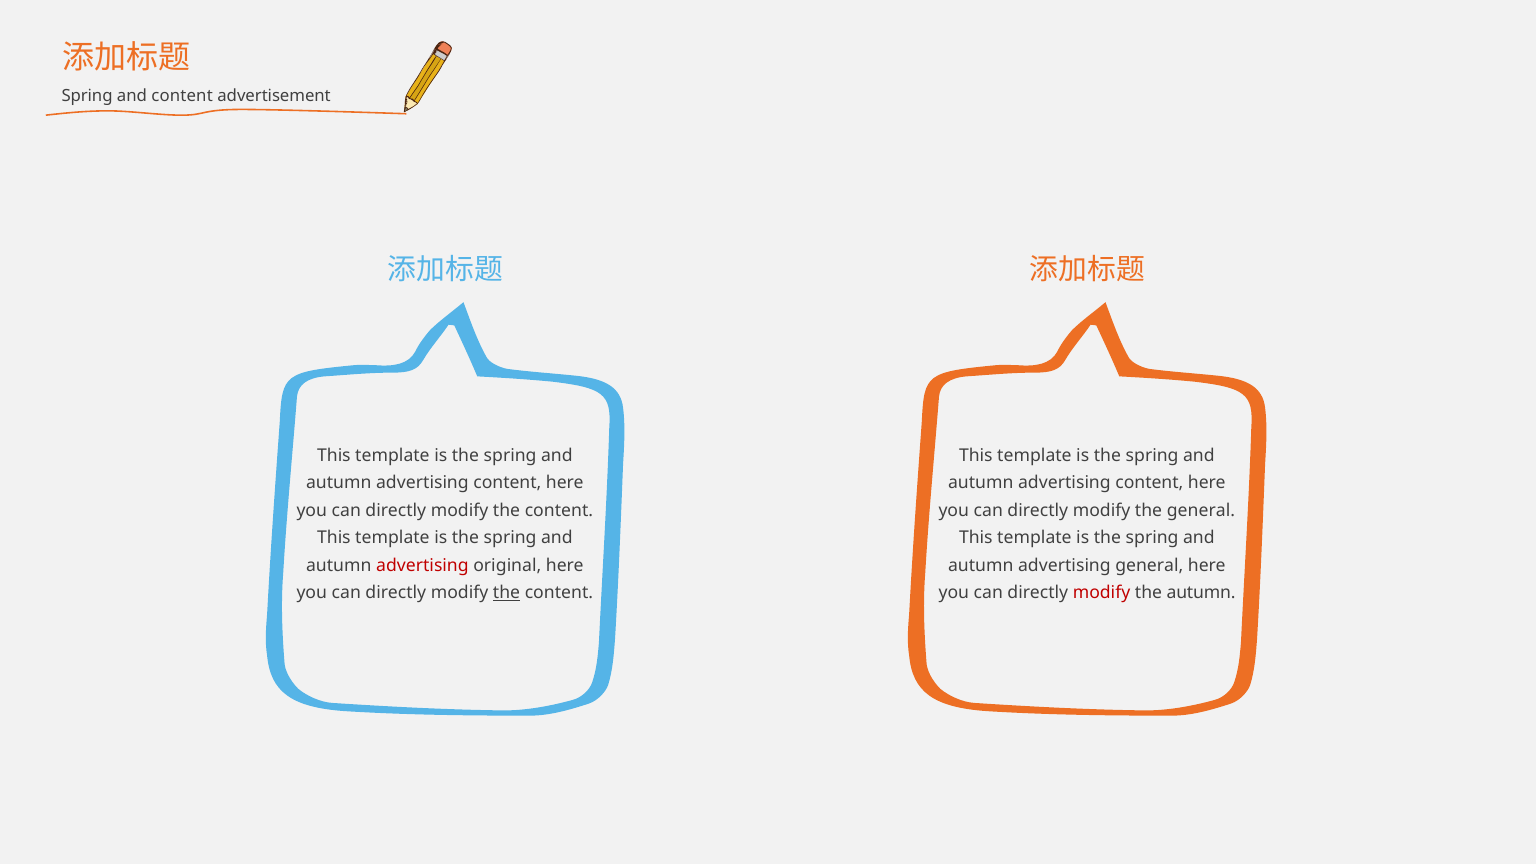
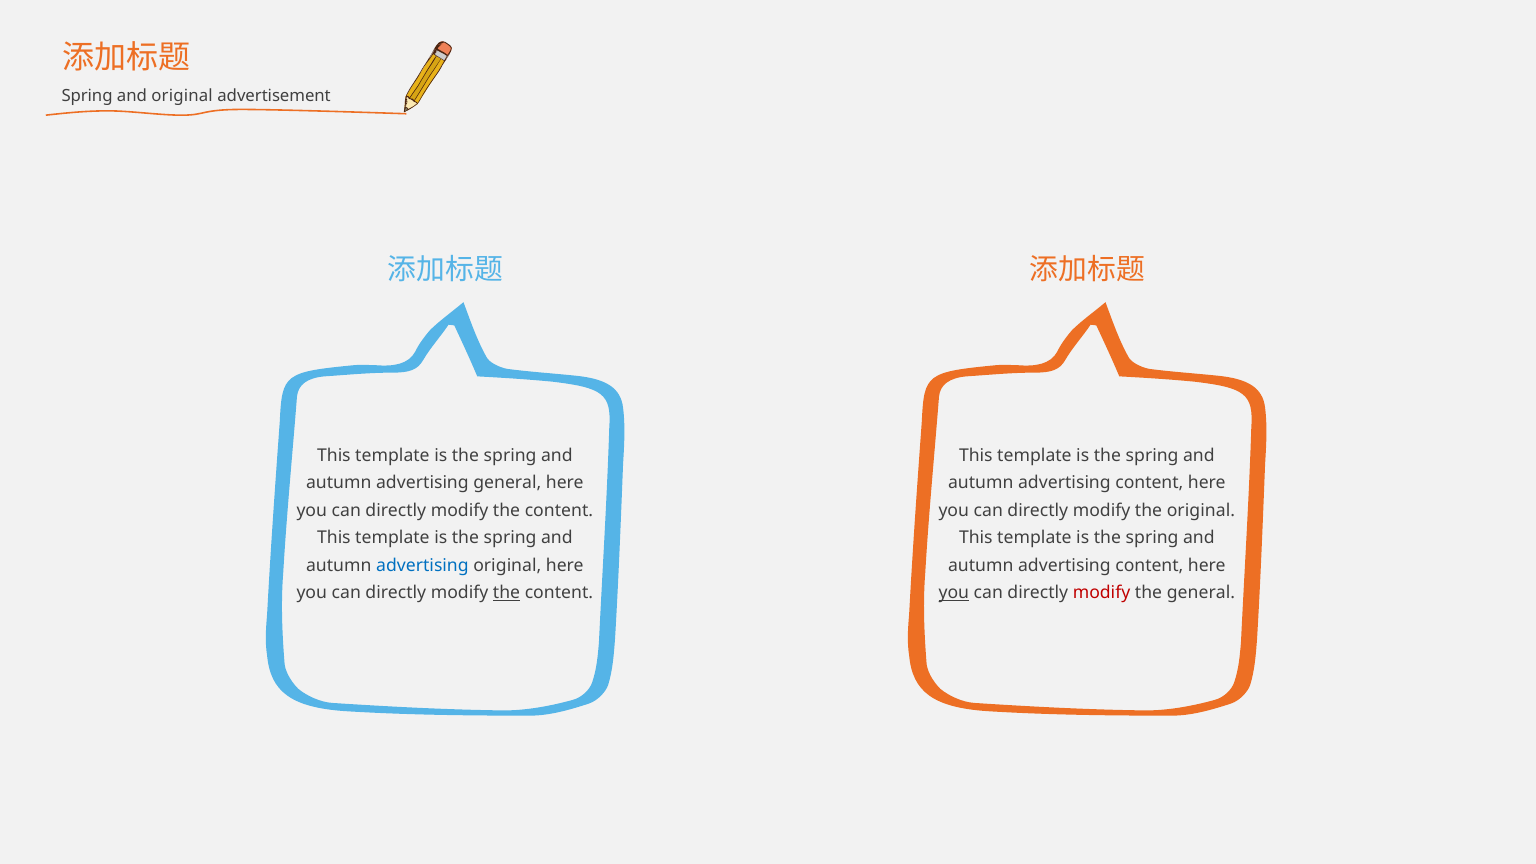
and content: content -> original
content at (507, 483): content -> general
the general: general -> original
advertising at (422, 565) colour: red -> blue
general at (1149, 565): general -> content
you at (954, 593) underline: none -> present
the autumn: autumn -> general
